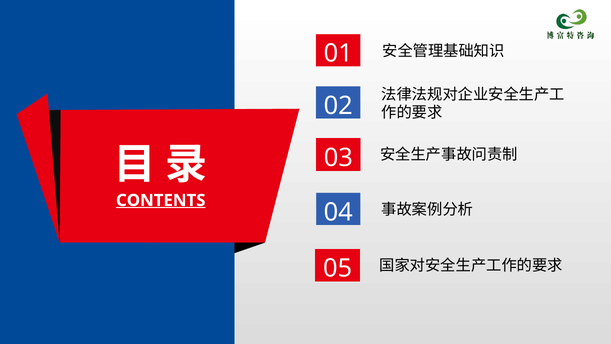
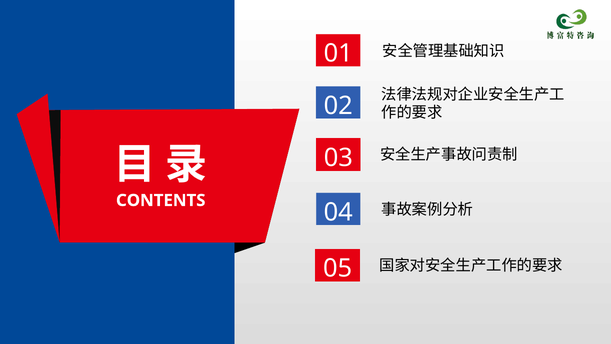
CONTENTS underline: present -> none
